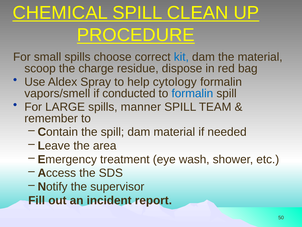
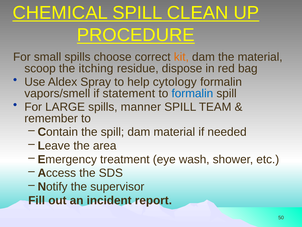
kit colour: blue -> orange
charge: charge -> itching
conducted: conducted -> statement
